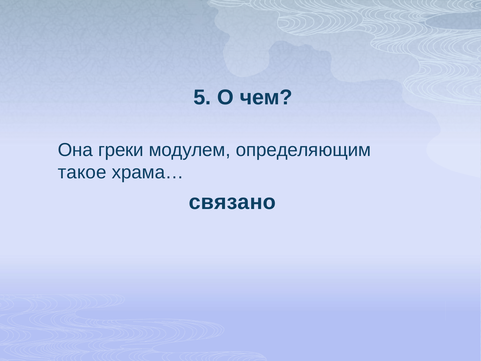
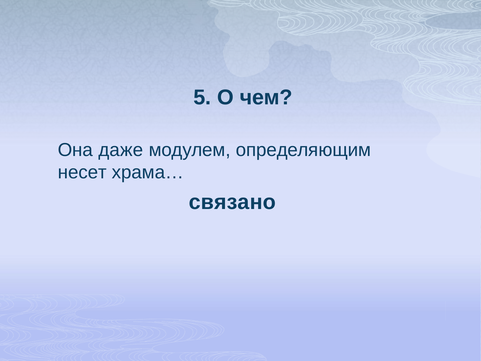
греки: греки -> даже
такое: такое -> несет
